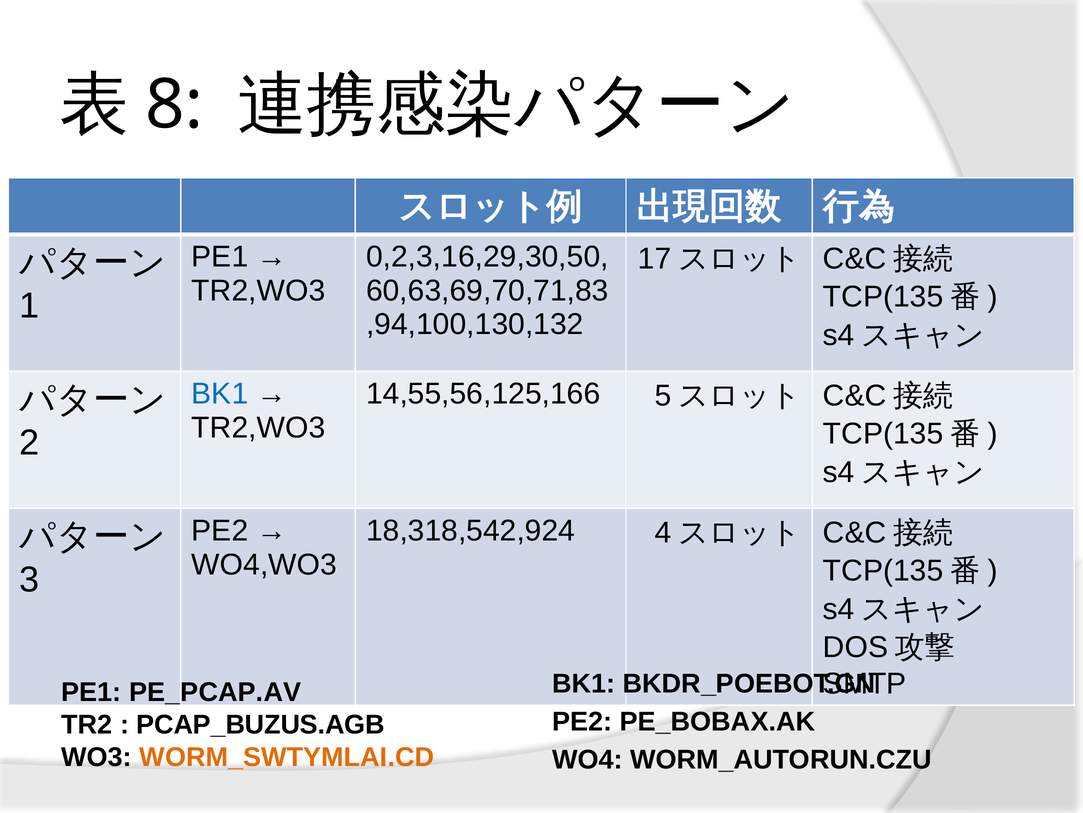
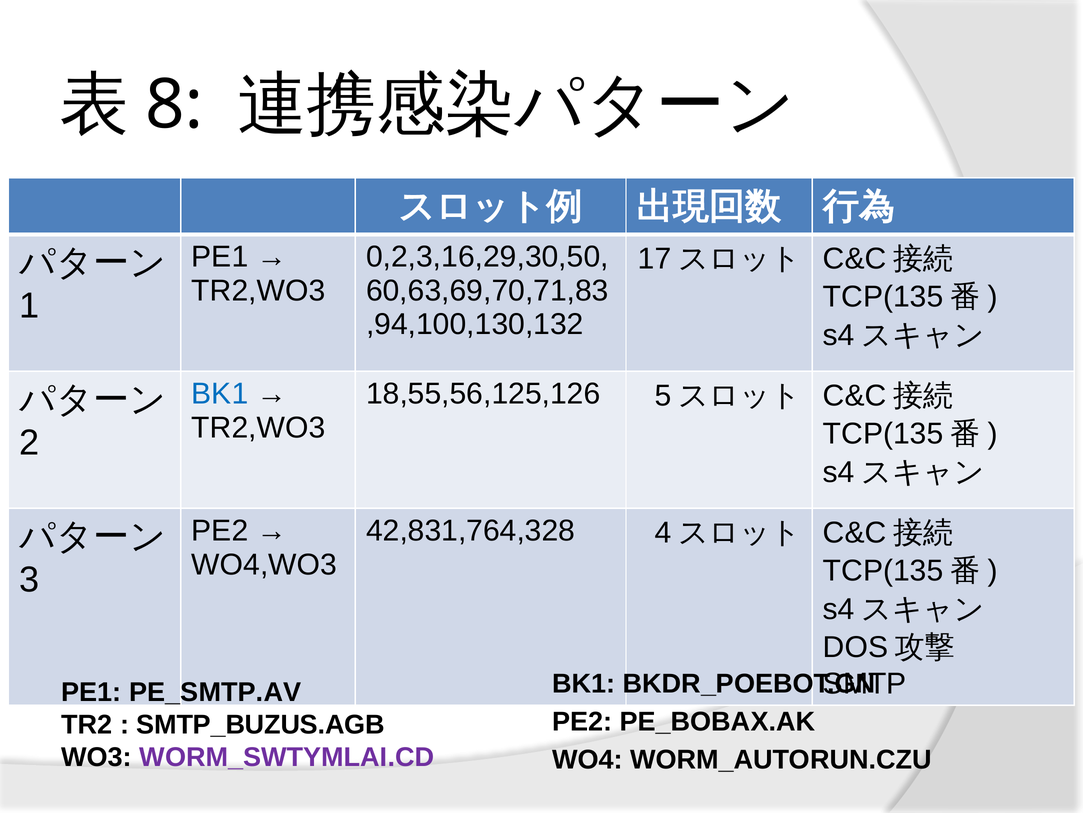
14,55,56,125,166: 14,55,56,125,166 -> 18,55,56,125,126
18,318,542,924: 18,318,542,924 -> 42,831,764,328
PE_PCAP.AV: PE_PCAP.AV -> PE_SMTP.AV
PCAP_BUZUS.AGB: PCAP_BUZUS.AGB -> SMTP_BUZUS.AGB
WORM_SWTYMLAI.CD colour: orange -> purple
